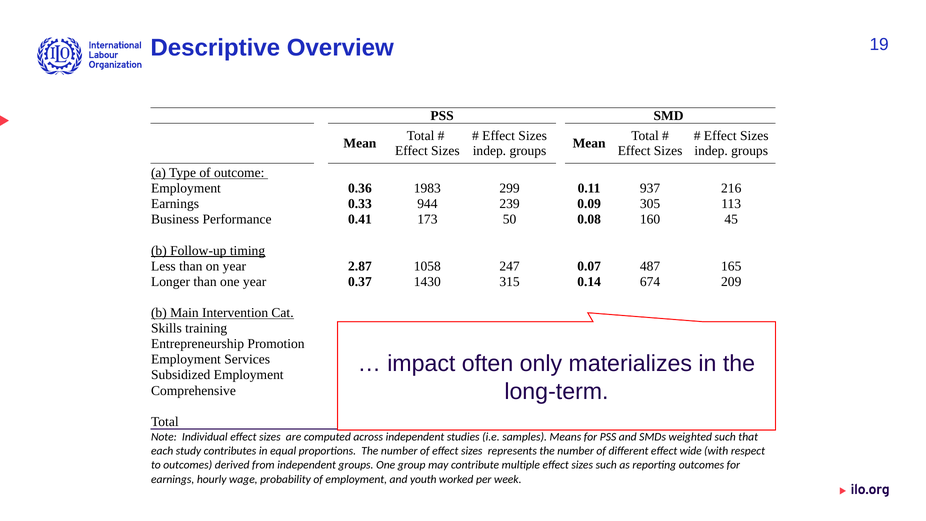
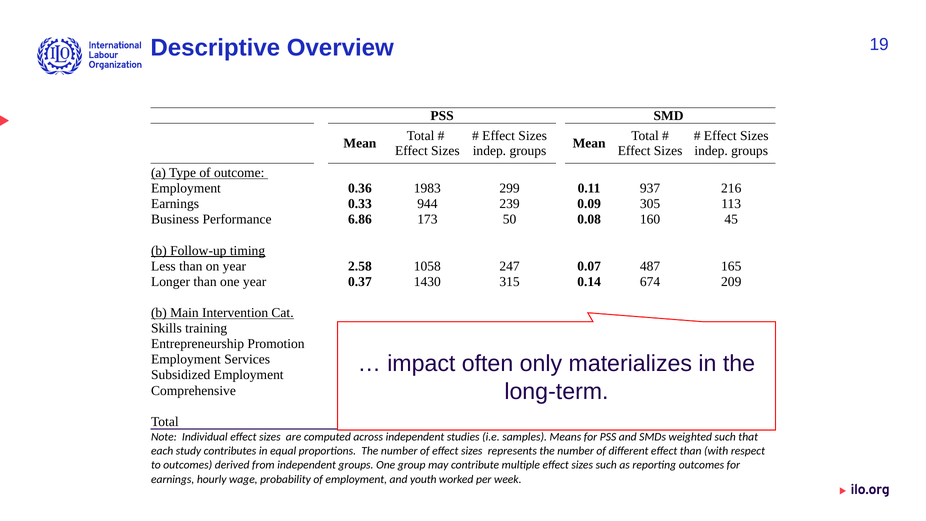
Performance 0.41: 0.41 -> 6.86
2.87: 2.87 -> 2.58
effect wide: wide -> than
